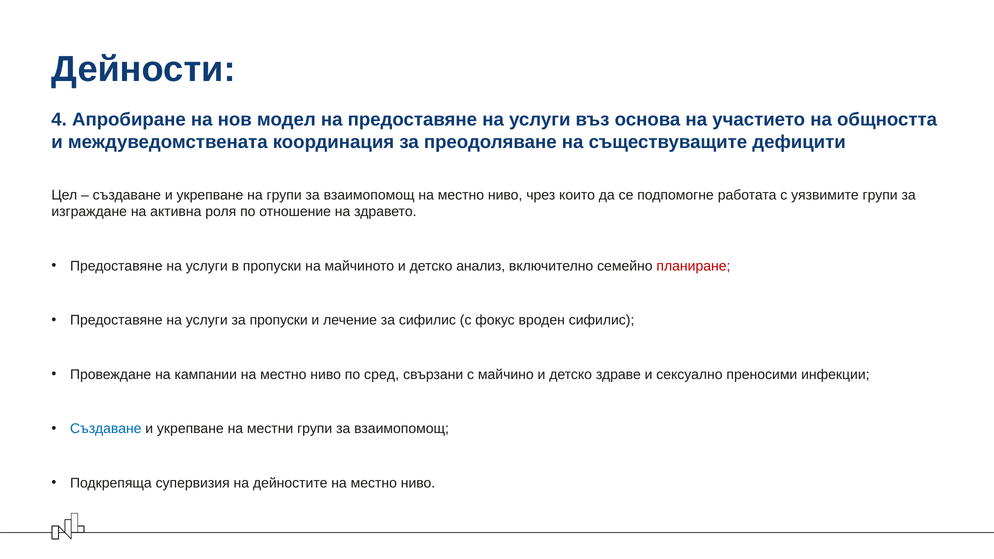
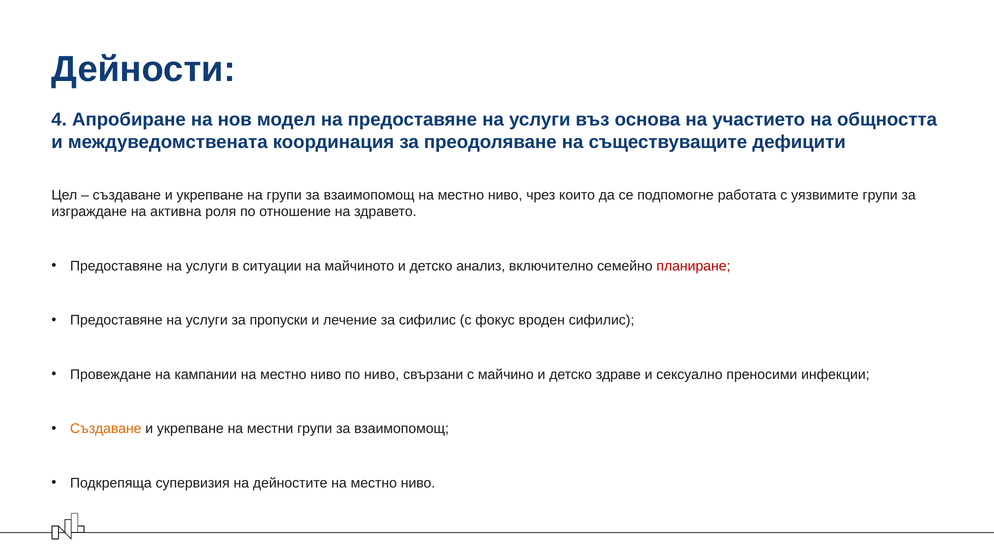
в пропуски: пропуски -> ситуации
по сред: сред -> ниво
Създаване at (106, 429) colour: blue -> orange
